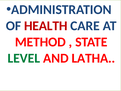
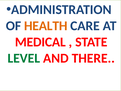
HEALTH colour: red -> orange
METHOD: METHOD -> MEDICAL
LATHA: LATHA -> THERE
